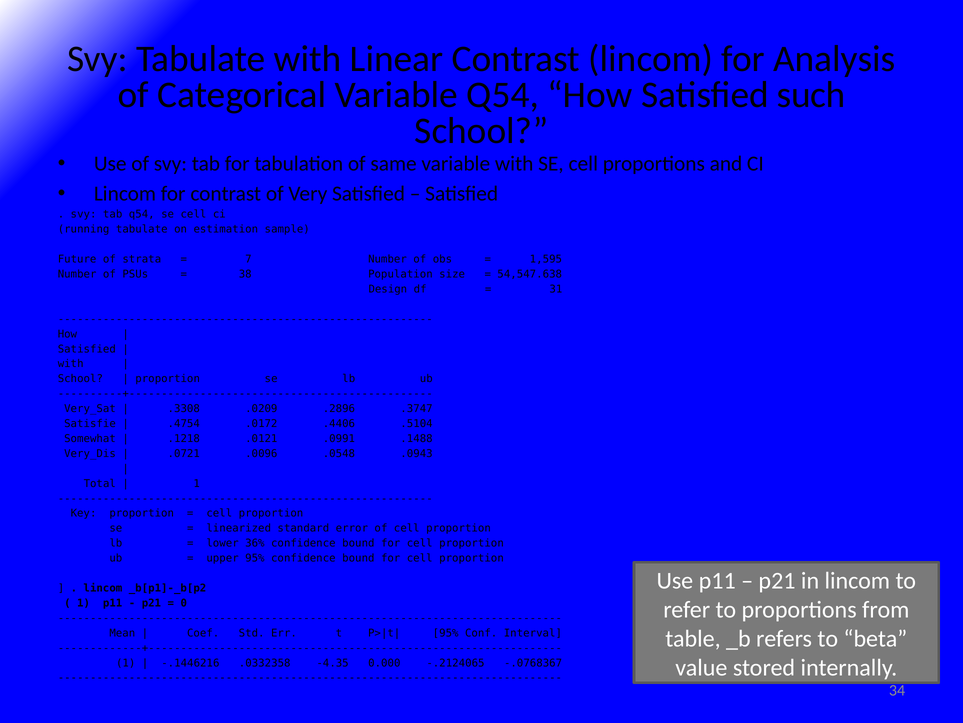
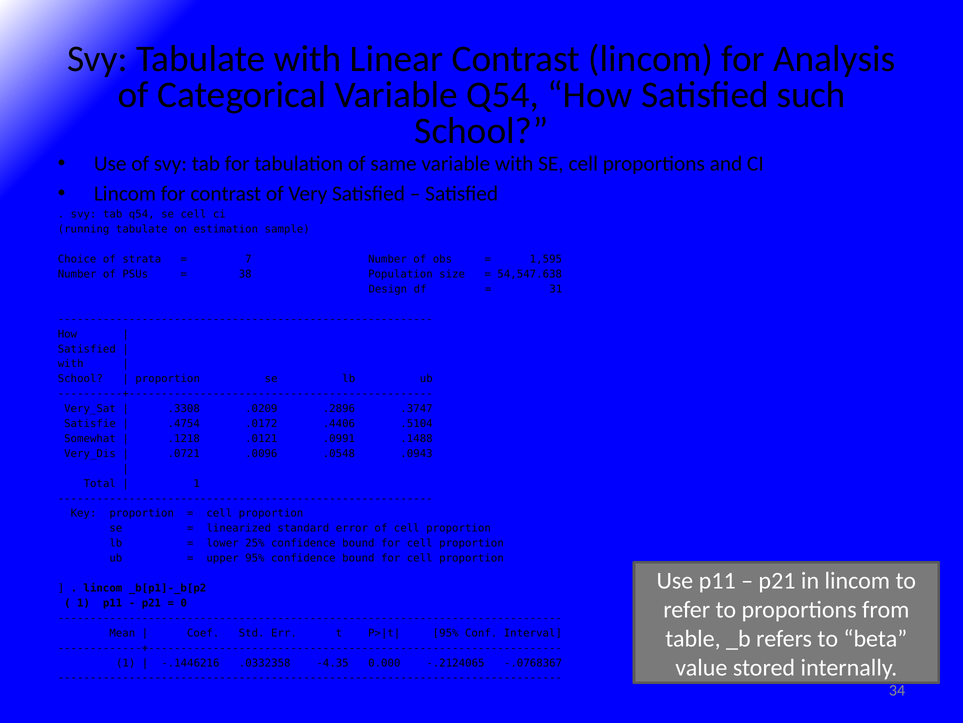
Future: Future -> Choice
36%: 36% -> 25%
